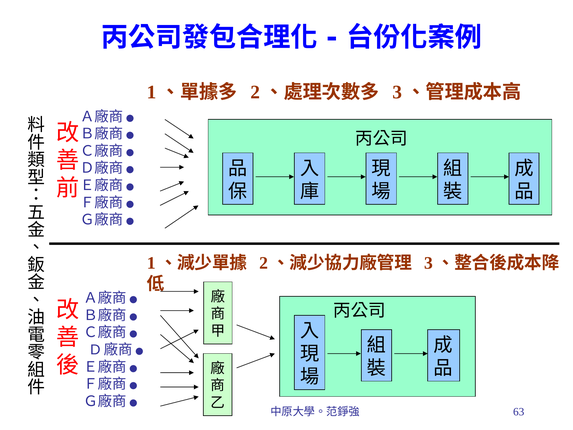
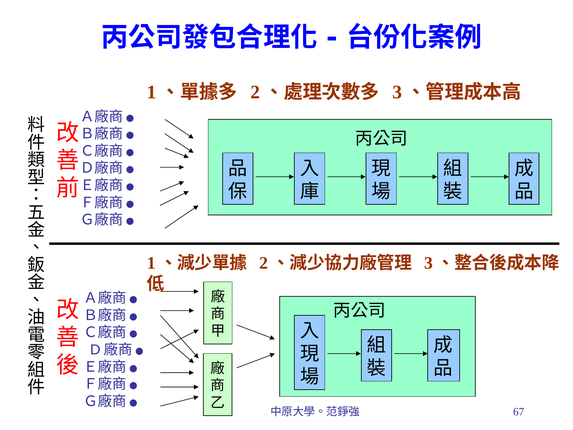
63: 63 -> 67
